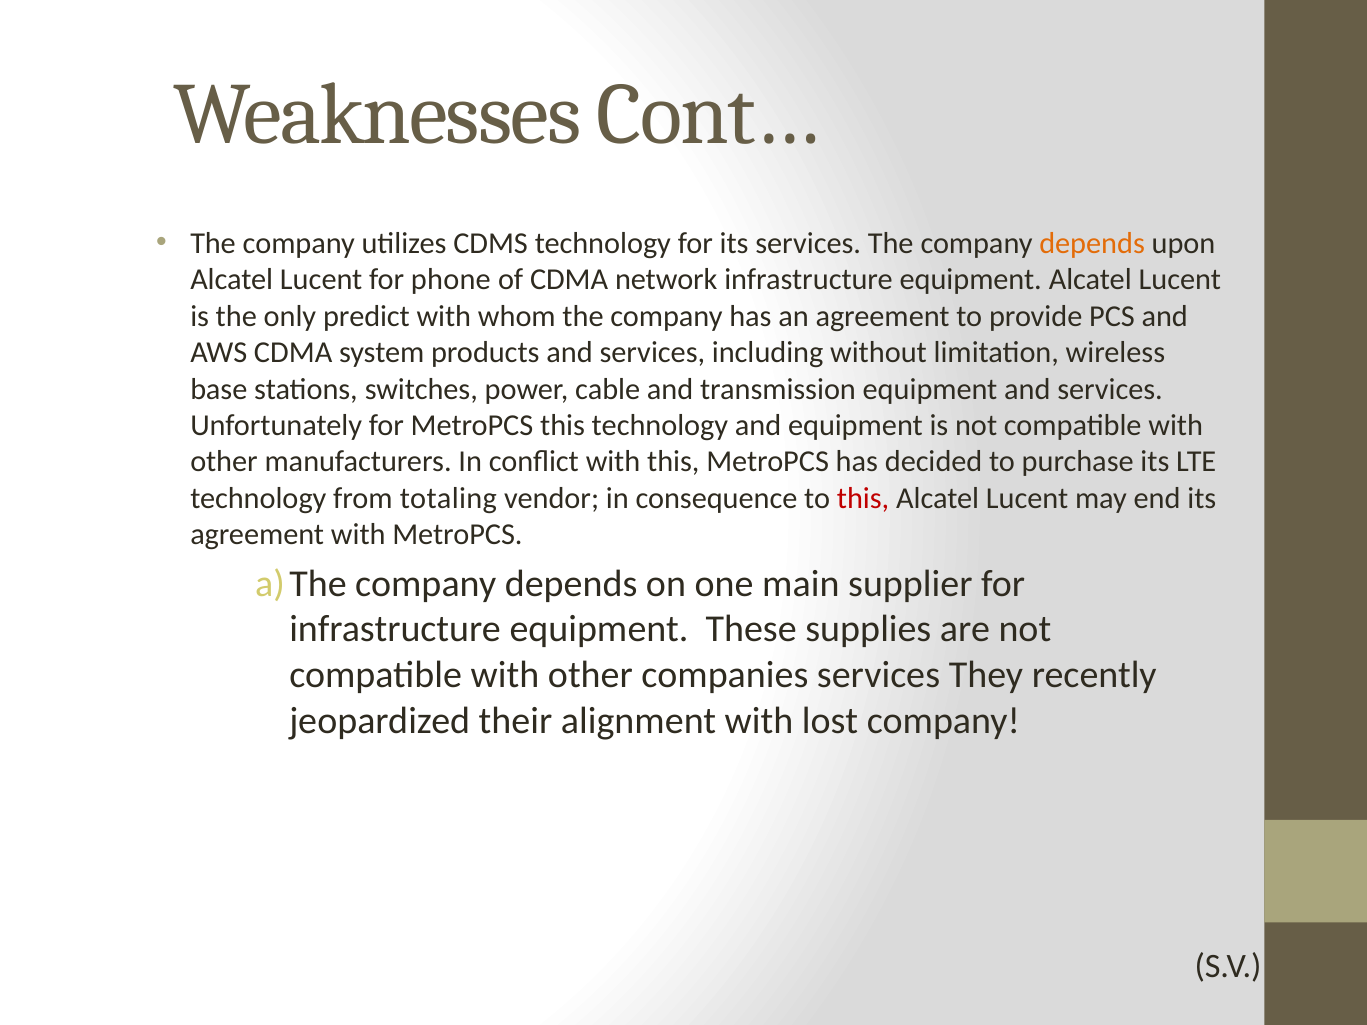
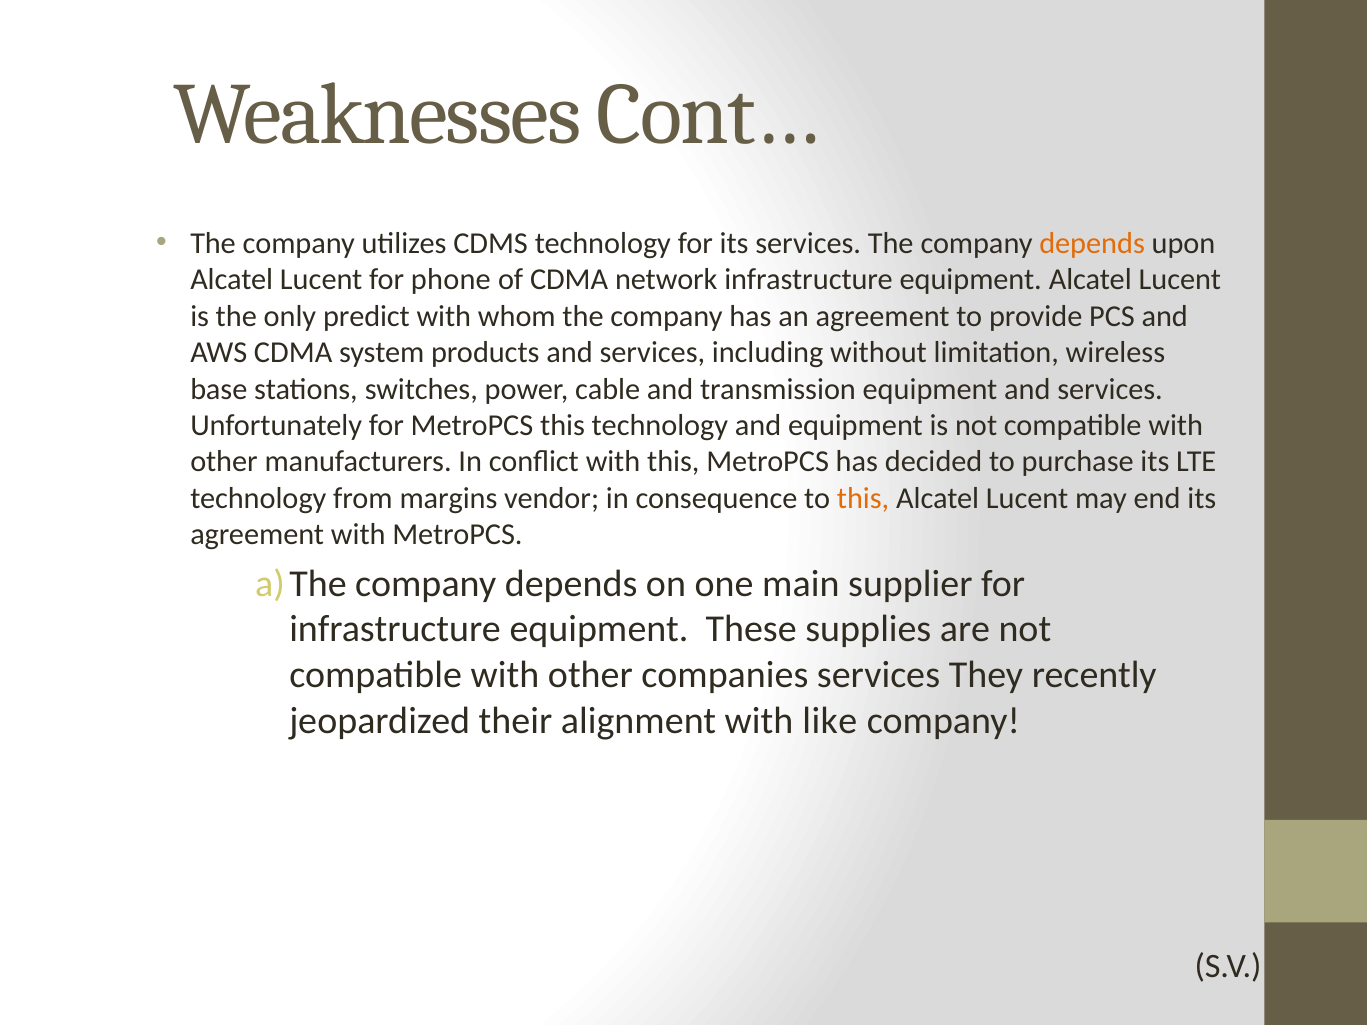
totaling: totaling -> margins
this at (863, 498) colour: red -> orange
lost: lost -> like
